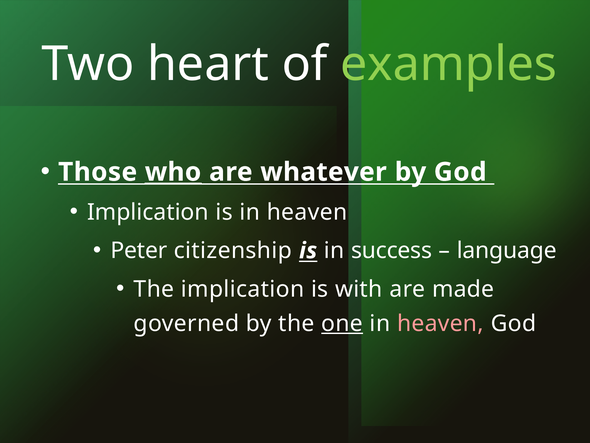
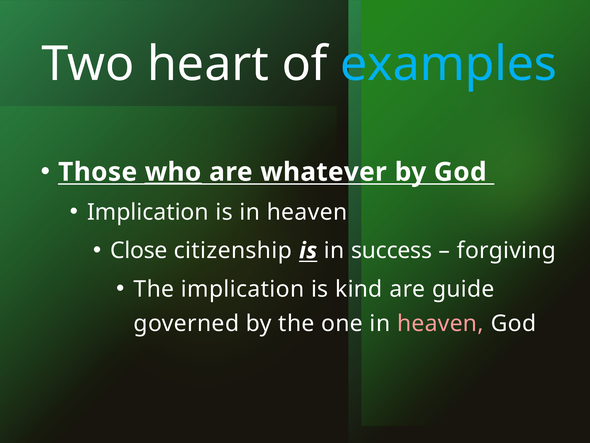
examples colour: light green -> light blue
Peter: Peter -> Close
language: language -> forgiving
with: with -> kind
made: made -> guide
one underline: present -> none
